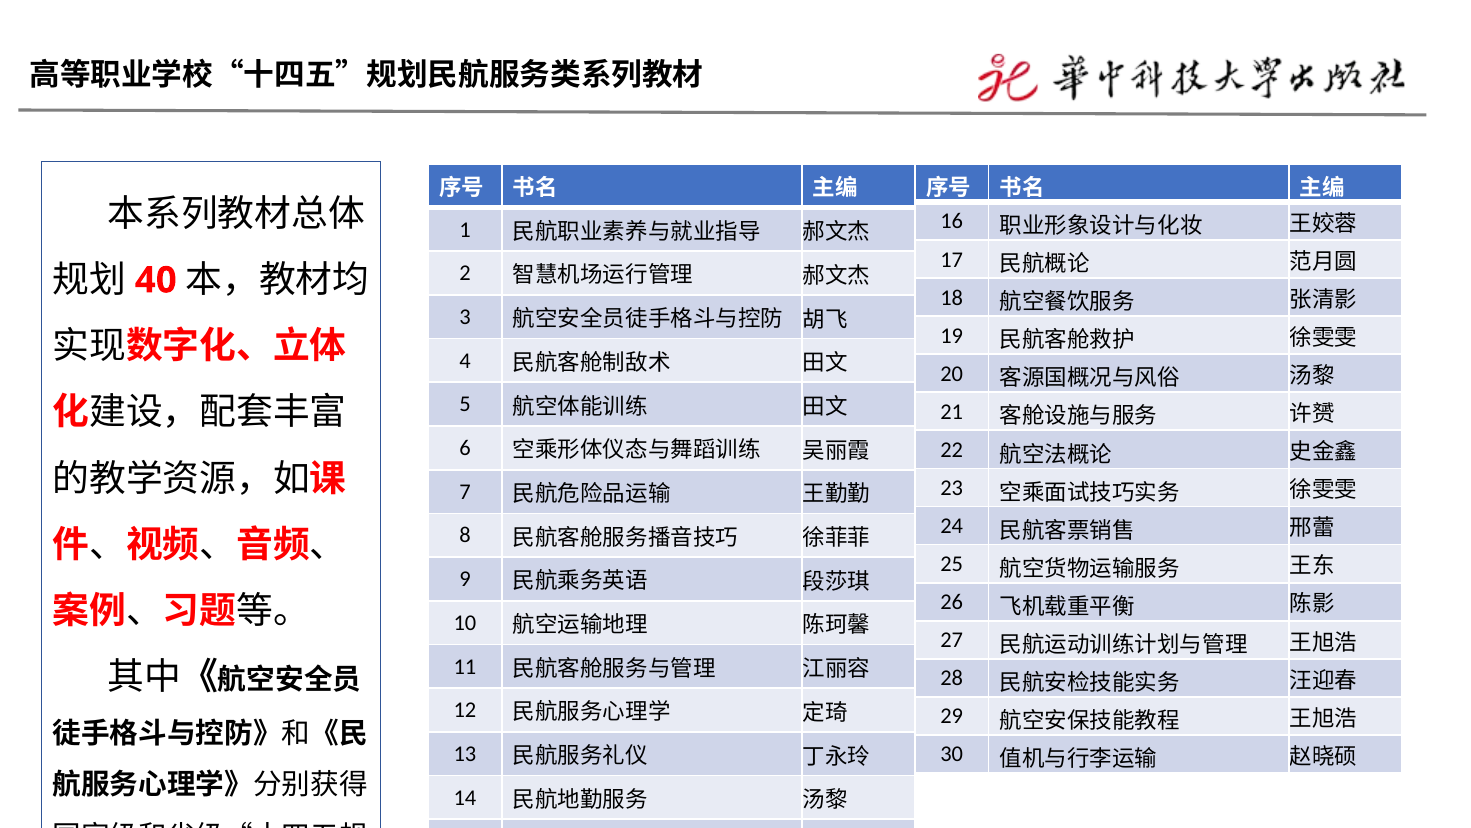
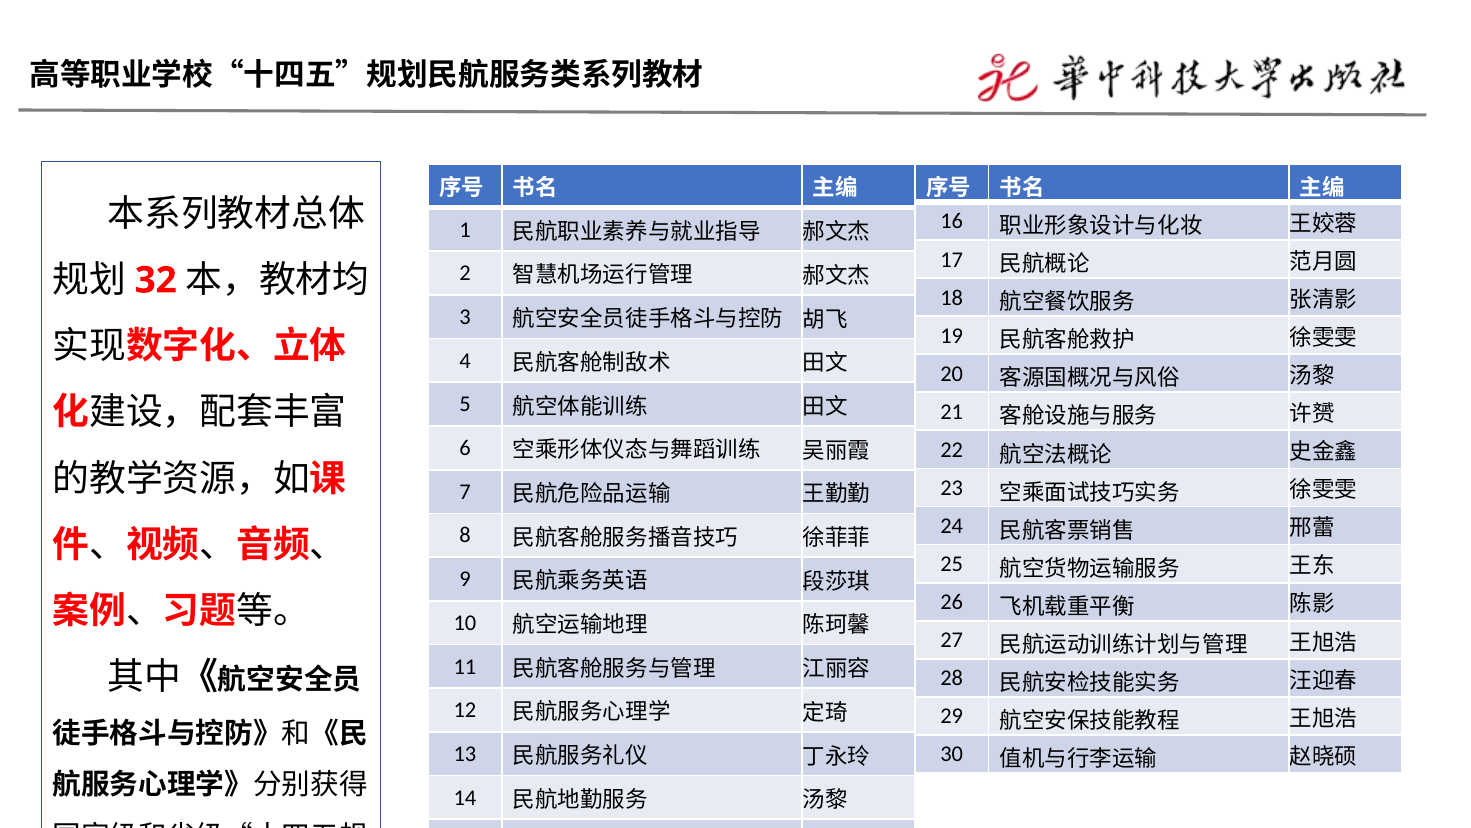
40: 40 -> 32
